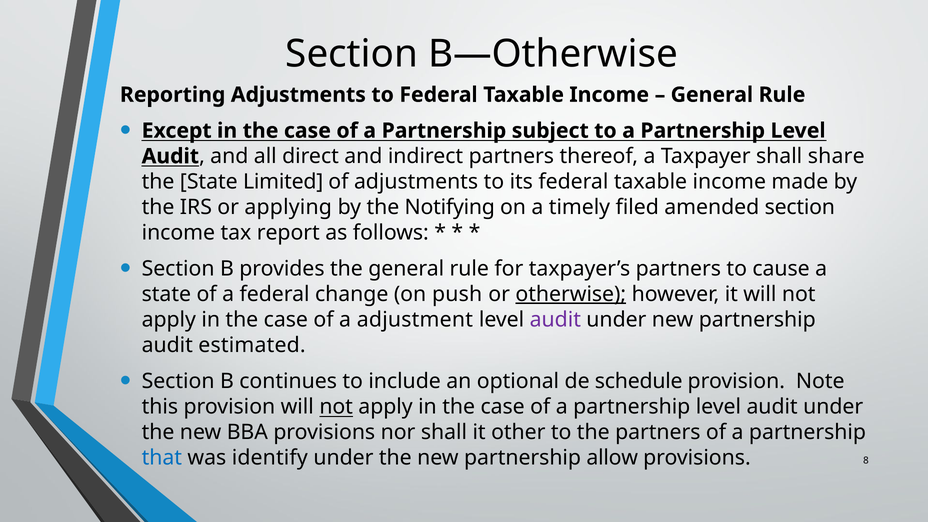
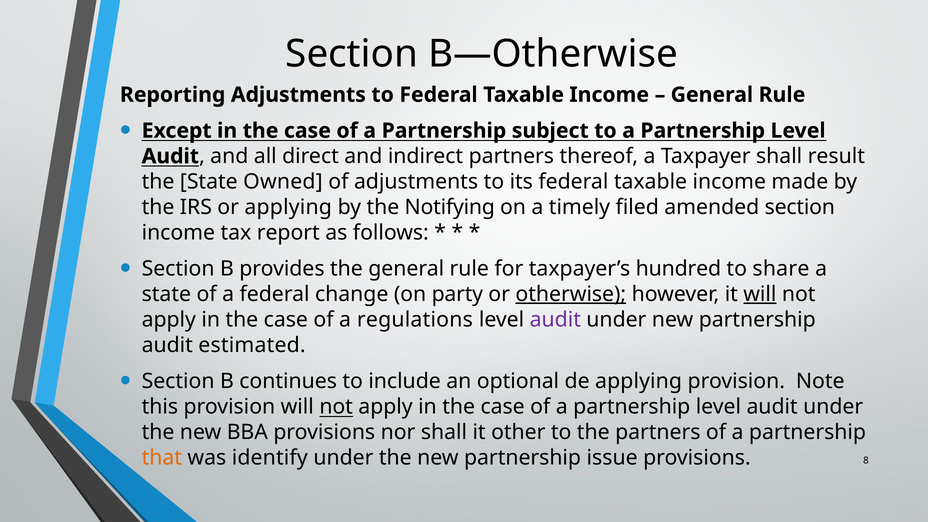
share: share -> result
Limited: Limited -> Owned
taxpayer’s partners: partners -> hundred
cause: cause -> share
push: push -> party
will at (760, 294) underline: none -> present
adjustment: adjustment -> regulations
de schedule: schedule -> applying
that colour: blue -> orange
allow: allow -> issue
